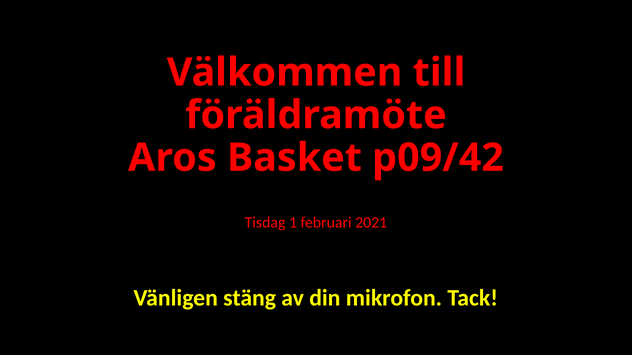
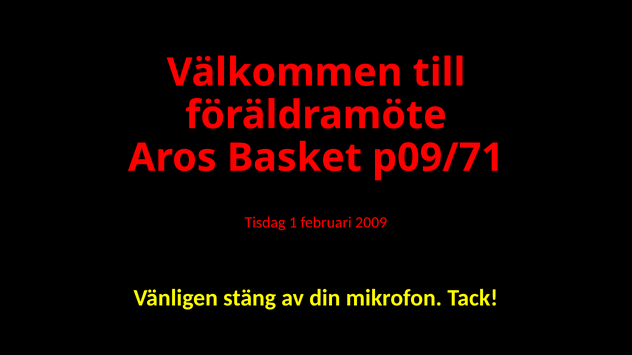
p09/42: p09/42 -> p09/71
2021: 2021 -> 2009
